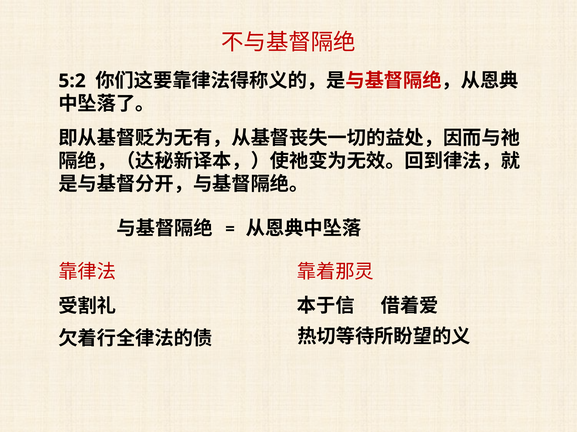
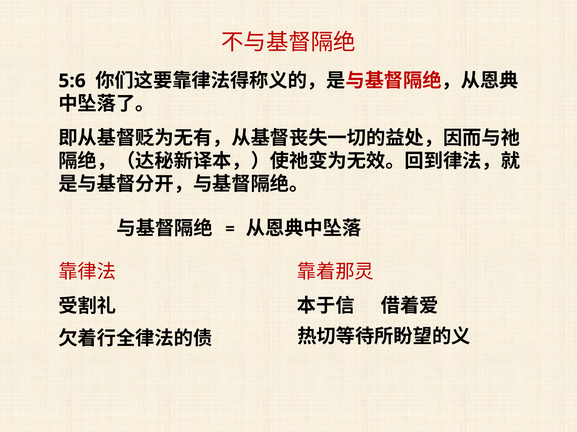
5:2: 5:2 -> 5:6
